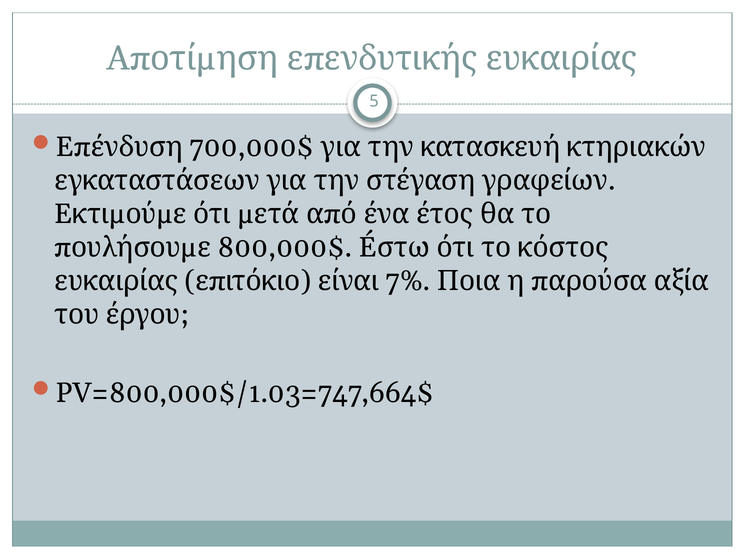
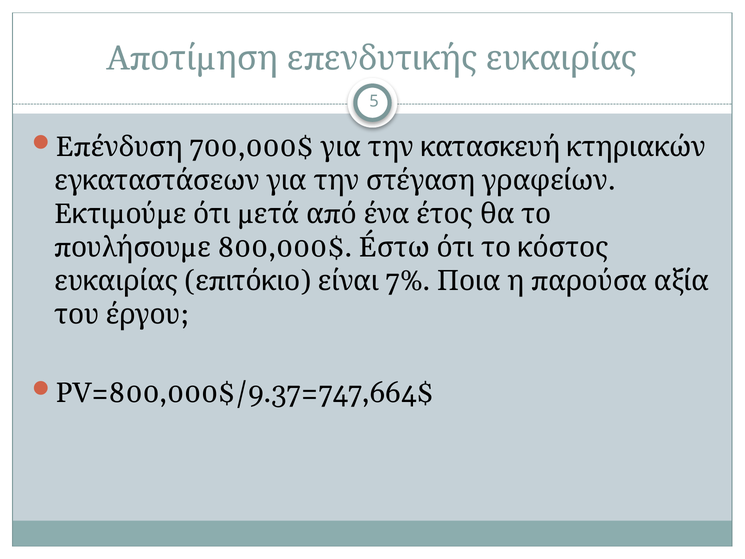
PV=800,000$/1.03=747,664$: PV=800,000$/1.03=747,664$ -> PV=800,000$/9.37=747,664$
